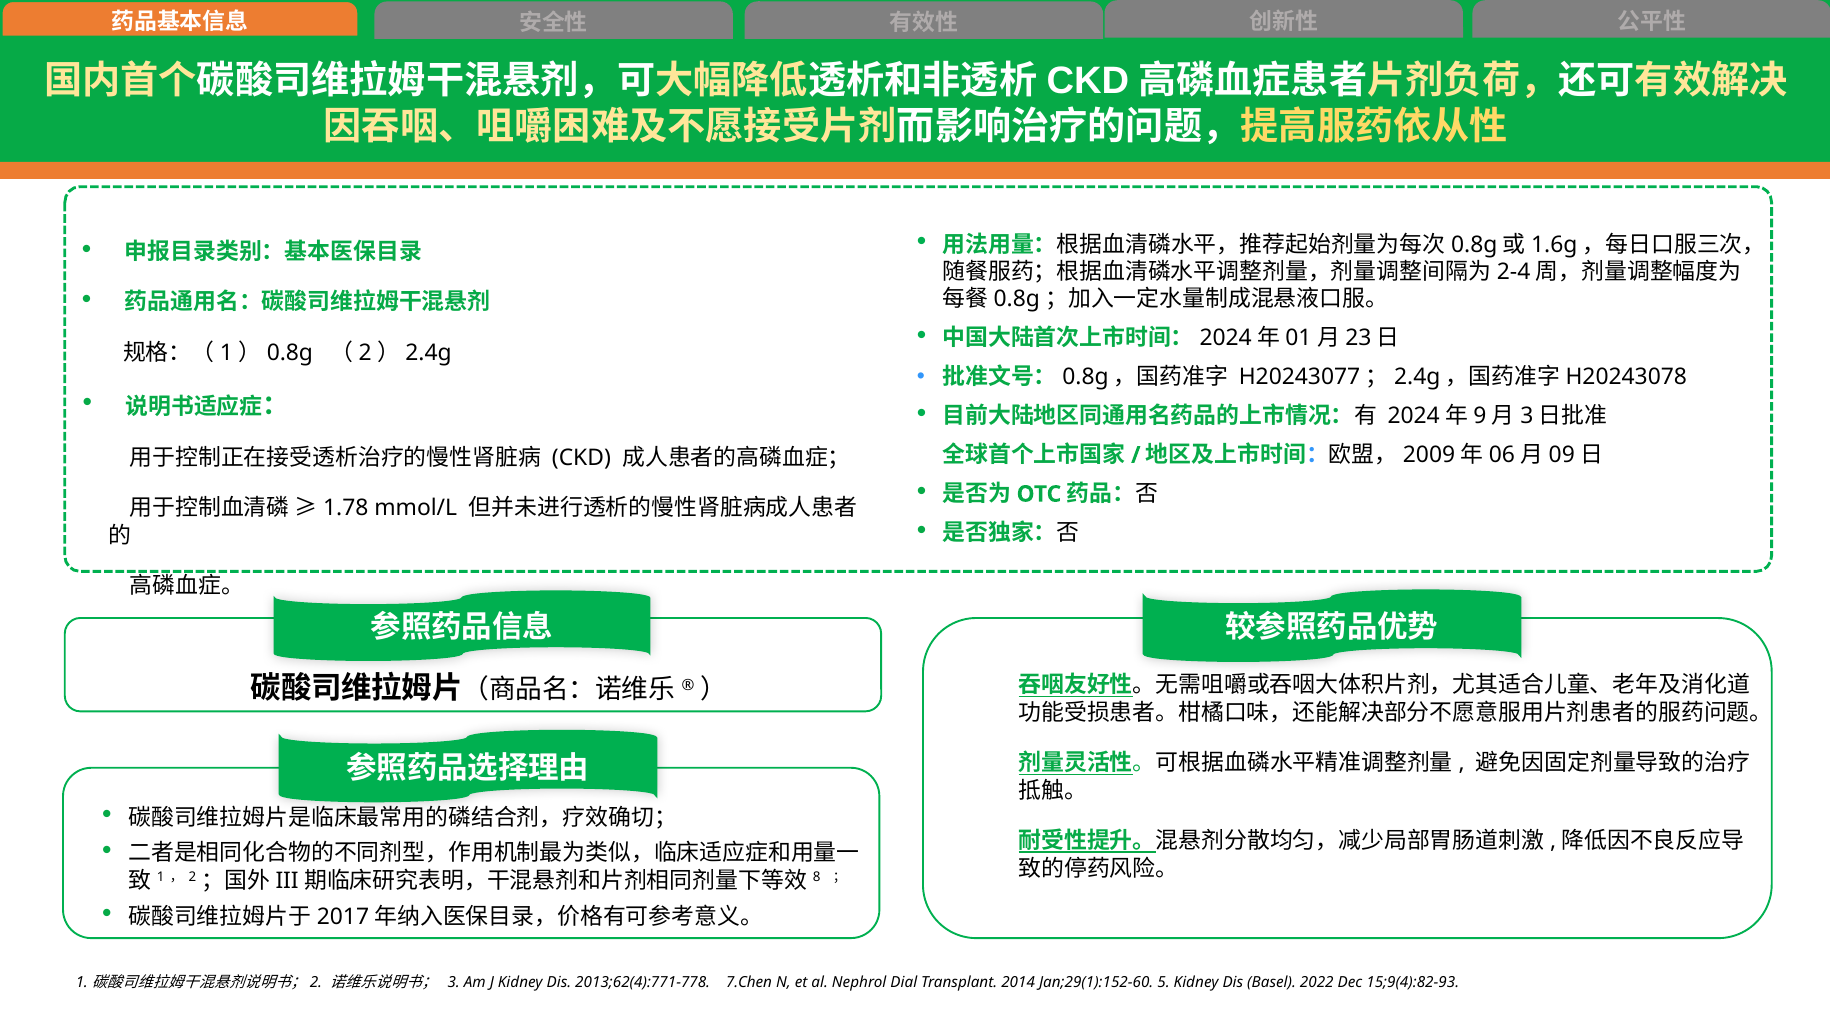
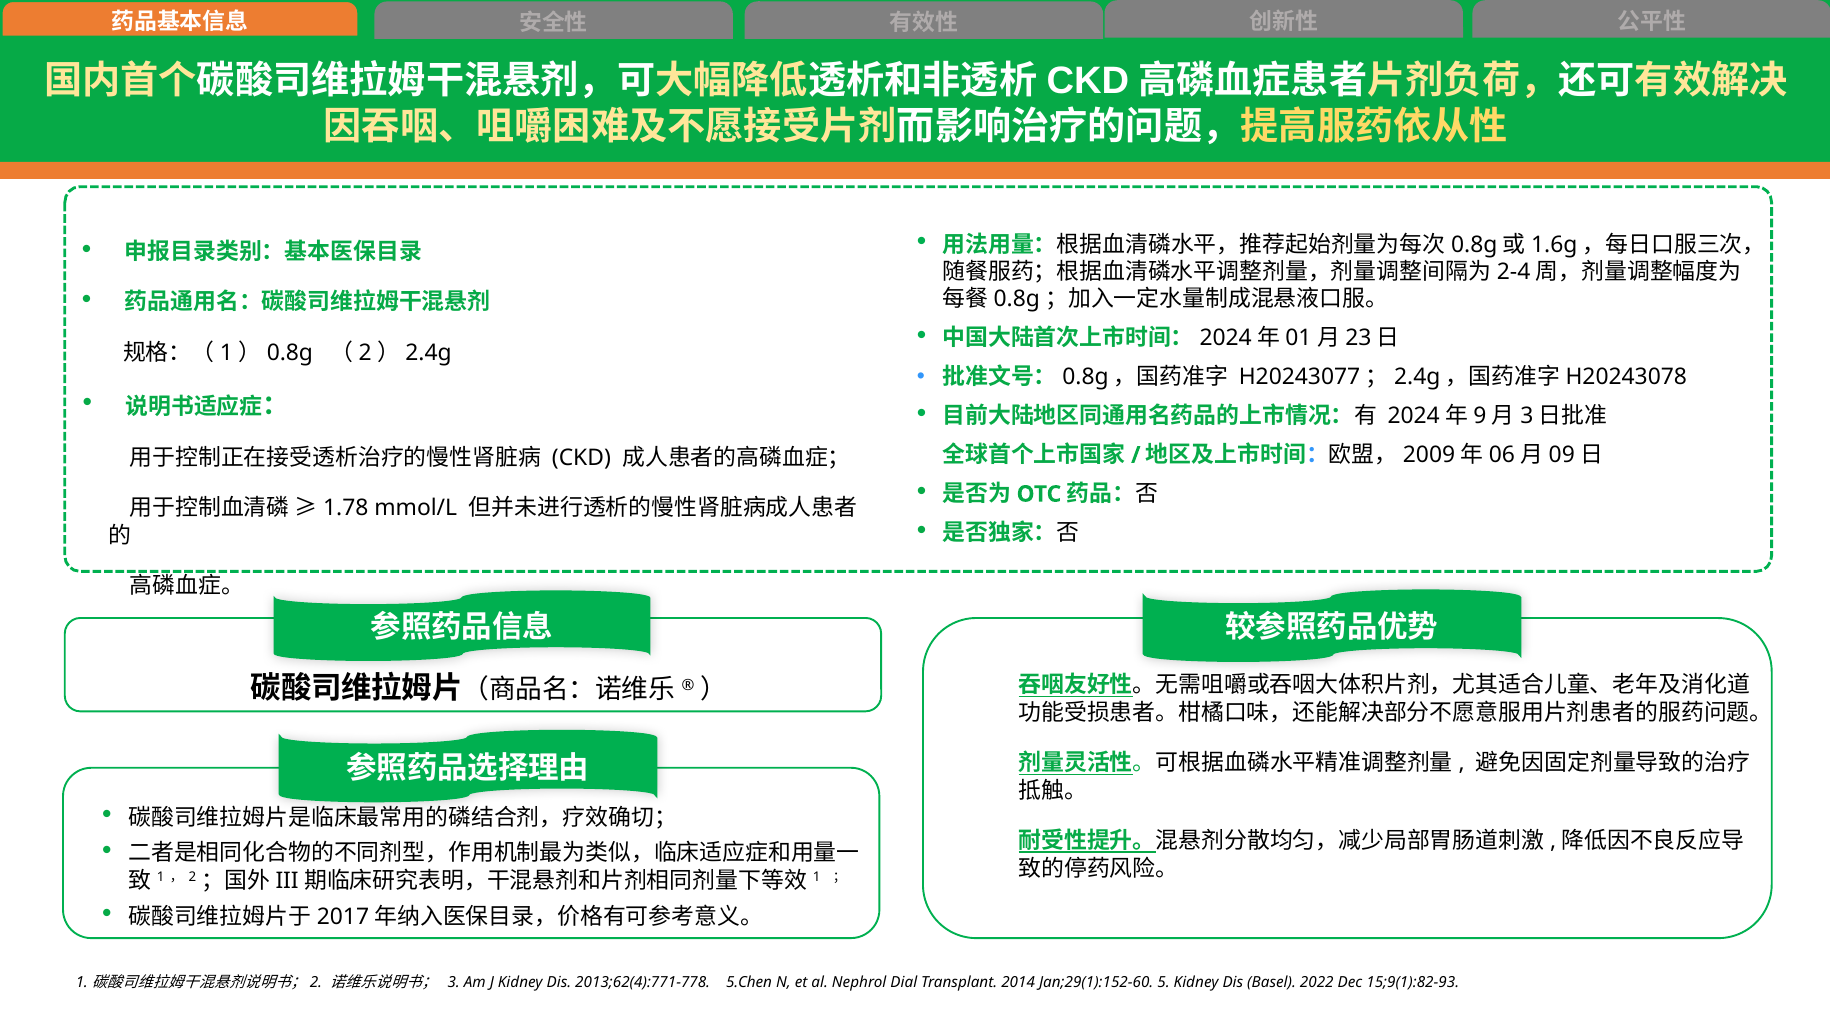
8: 8 -> 1
7.Chen: 7.Chen -> 5.Chen
15;9(4):82-93: 15;9(4):82-93 -> 15;9(1):82-93
